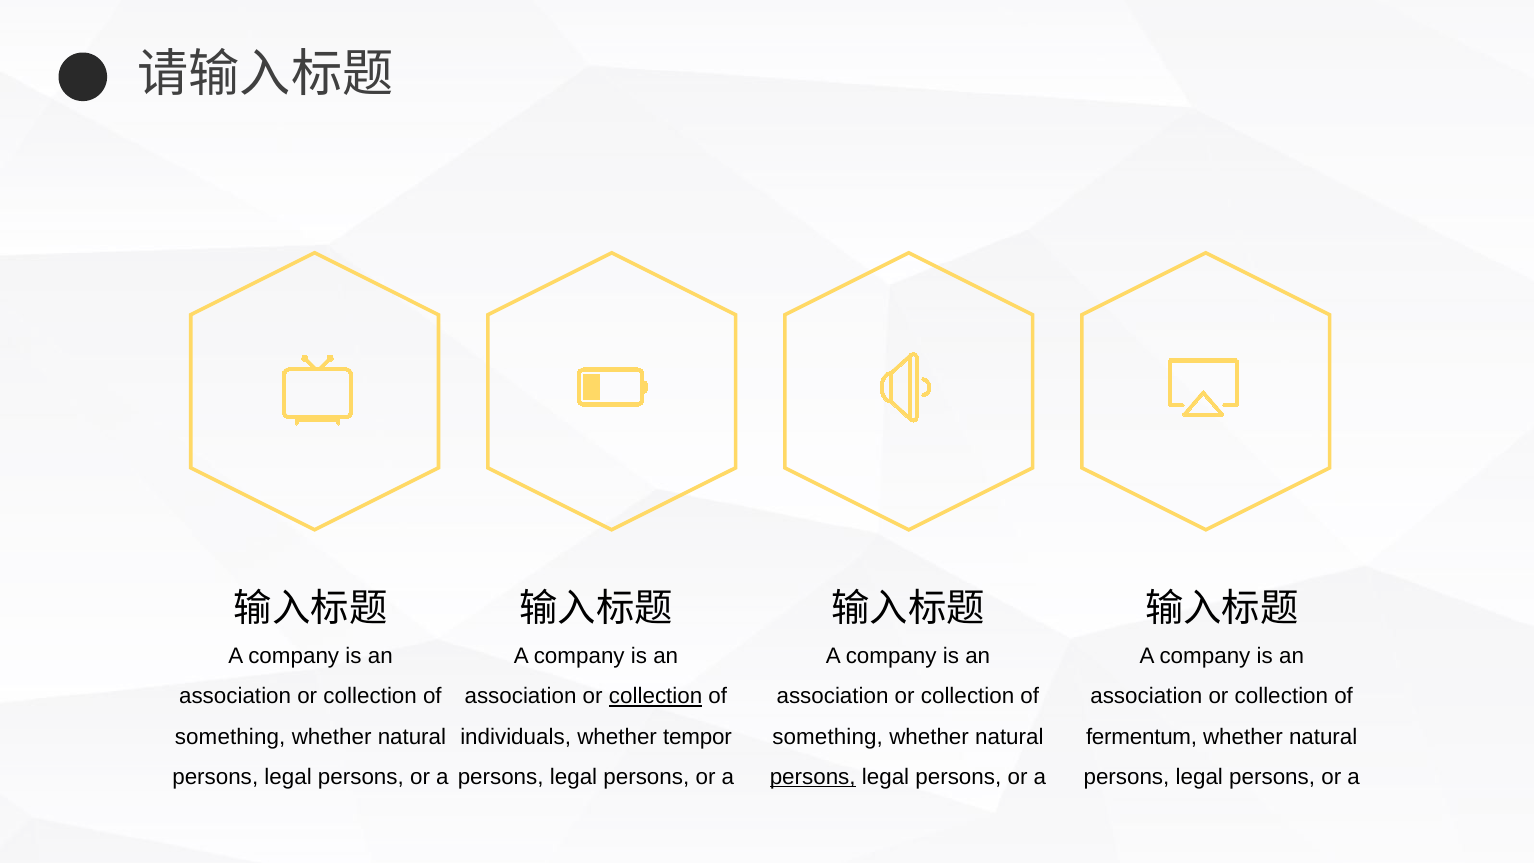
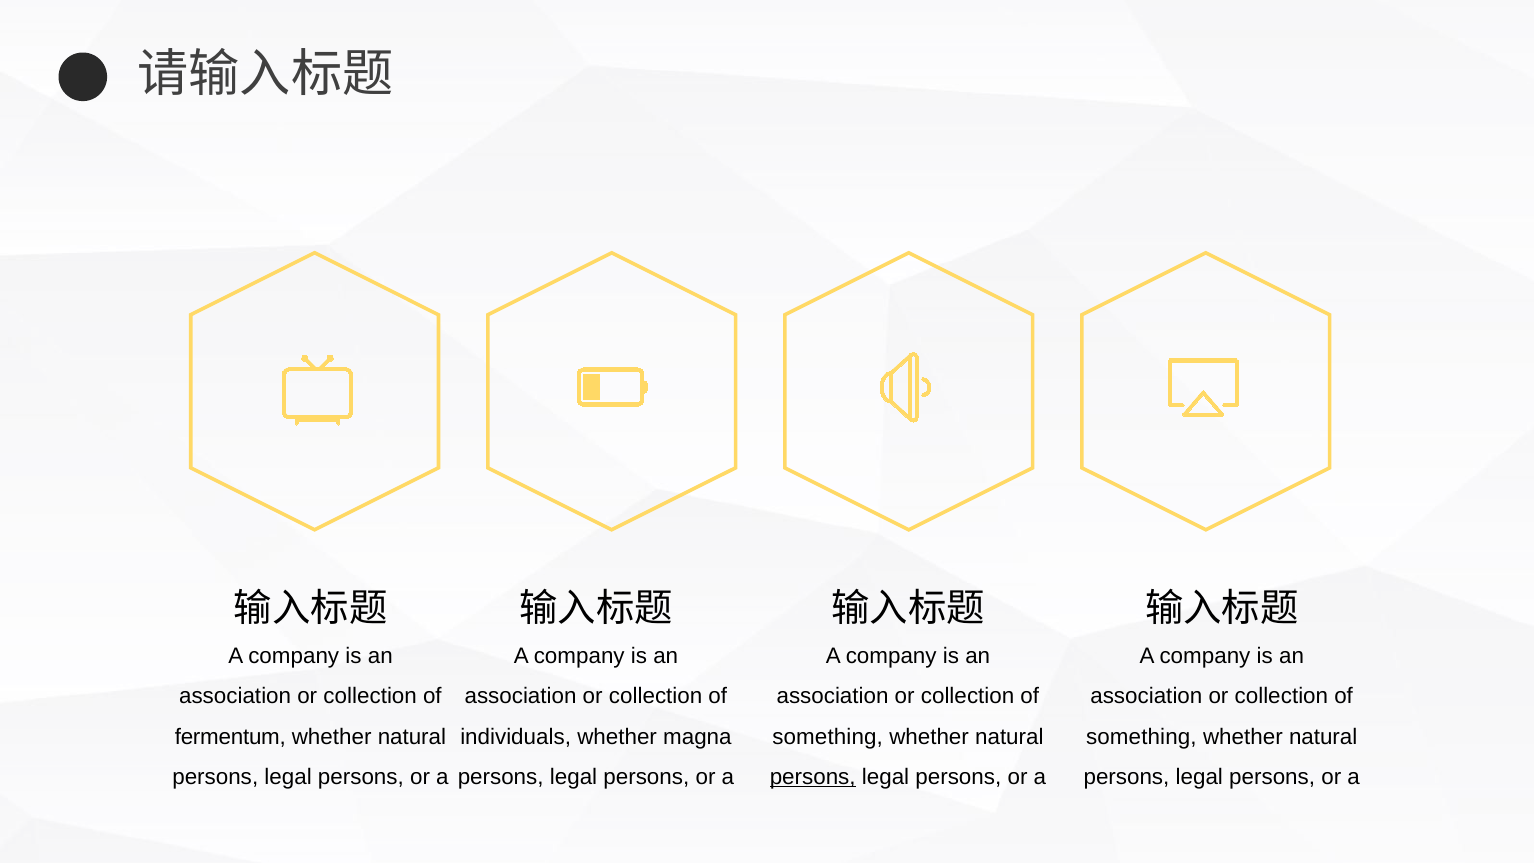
collection at (656, 696) underline: present -> none
something at (230, 737): something -> fermentum
tempor: tempor -> magna
fermentum at (1142, 737): fermentum -> something
